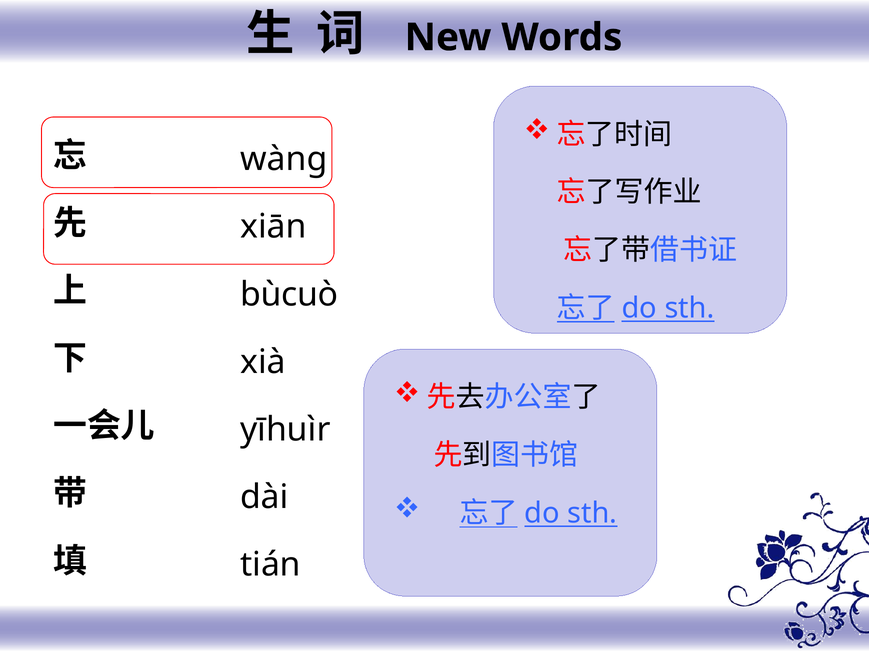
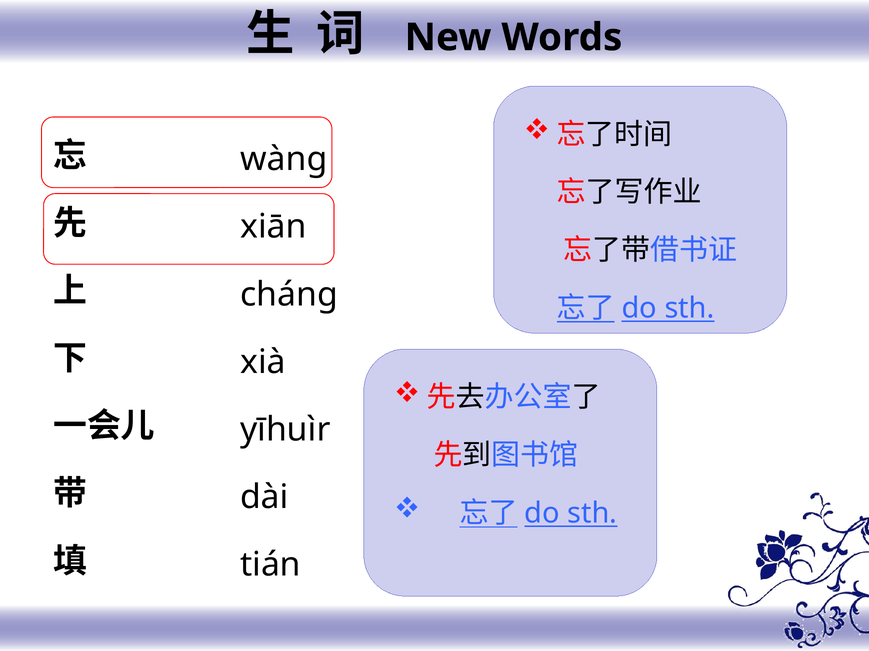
bùcuò: bùcuò -> cháng
